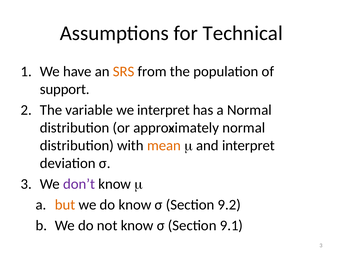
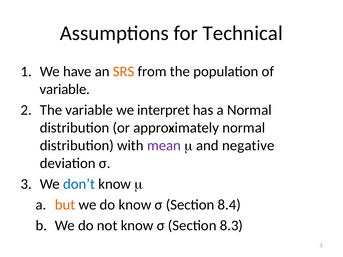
support at (65, 89): support -> variable
mean colour: orange -> purple
and interpret: interpret -> negative
don’t colour: purple -> blue
9.2: 9.2 -> 8.4
9.1: 9.1 -> 8.3
